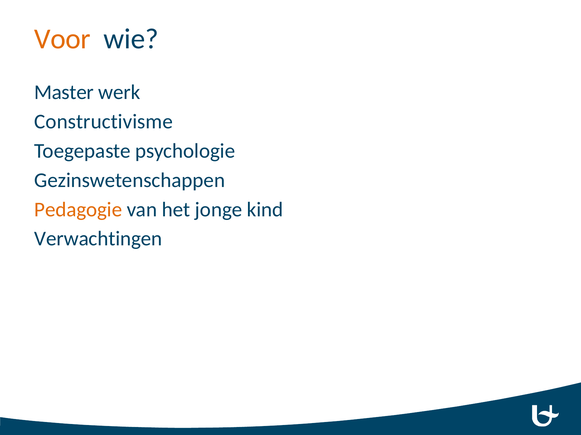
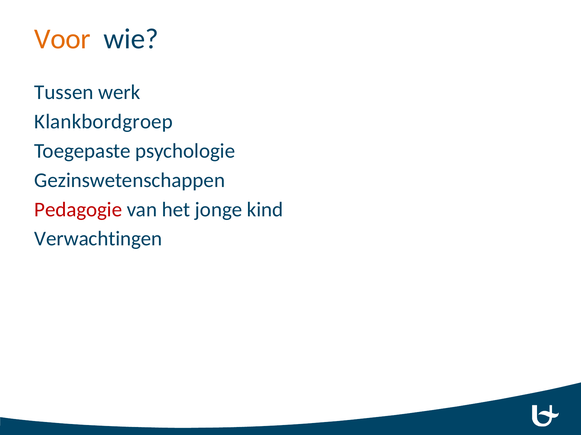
Master: Master -> Tussen
Constructivisme: Constructivisme -> Klankbordgroep
Pedagogie colour: orange -> red
